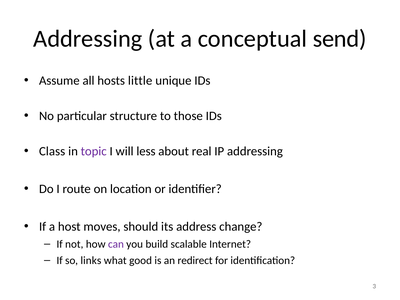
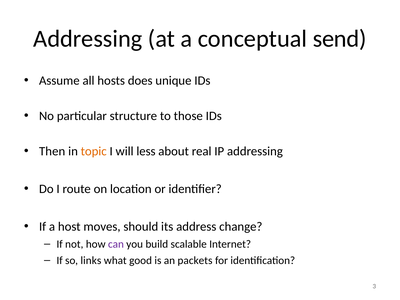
little: little -> does
Class: Class -> Then
topic colour: purple -> orange
redirect: redirect -> packets
